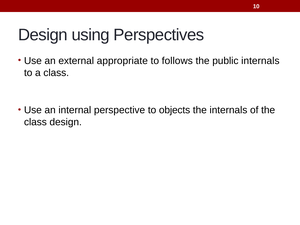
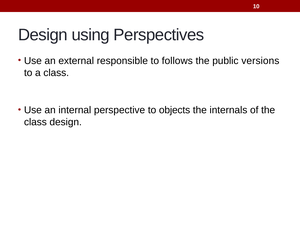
appropriate: appropriate -> responsible
public internals: internals -> versions
